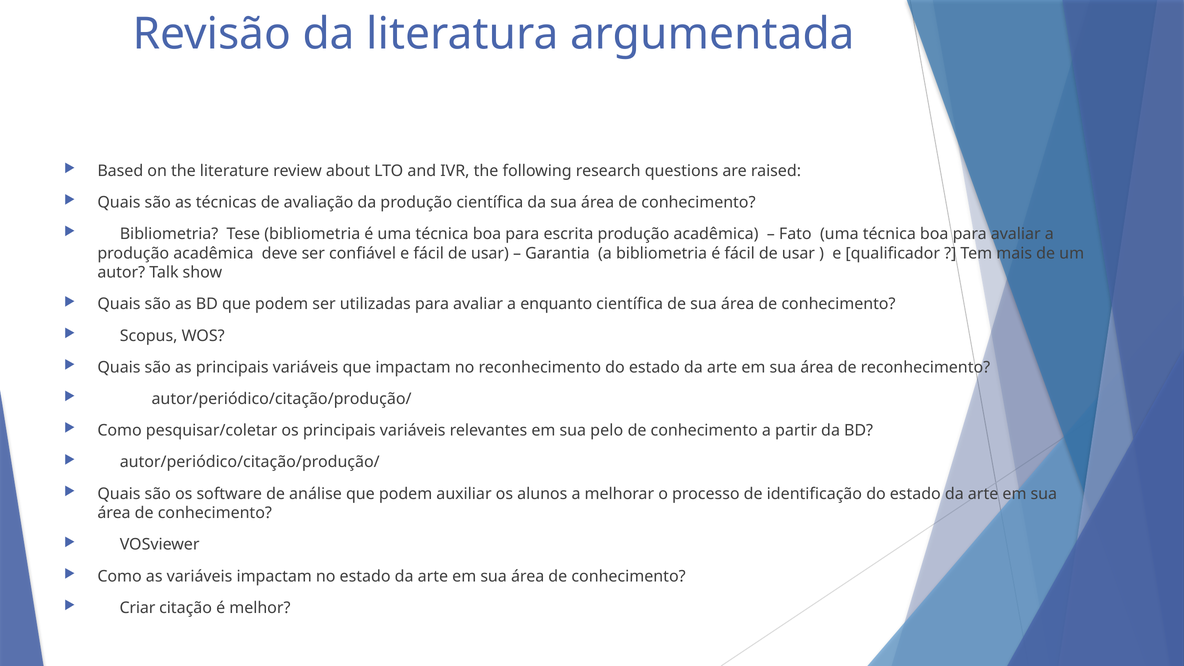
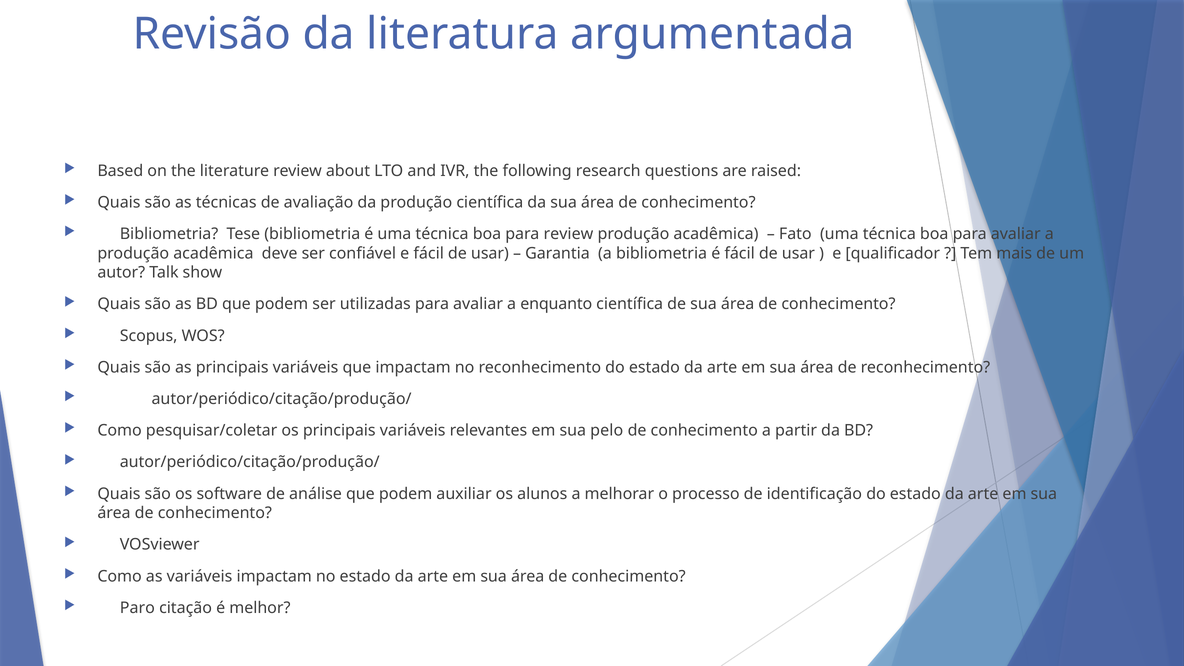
para escrita: escrita -> review
Criar: Criar -> Paro
